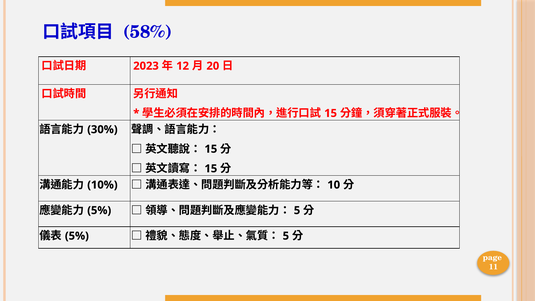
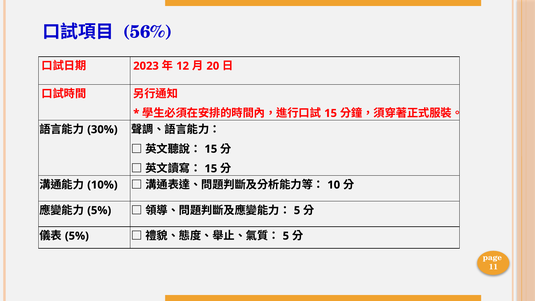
58%: 58% -> 56%
